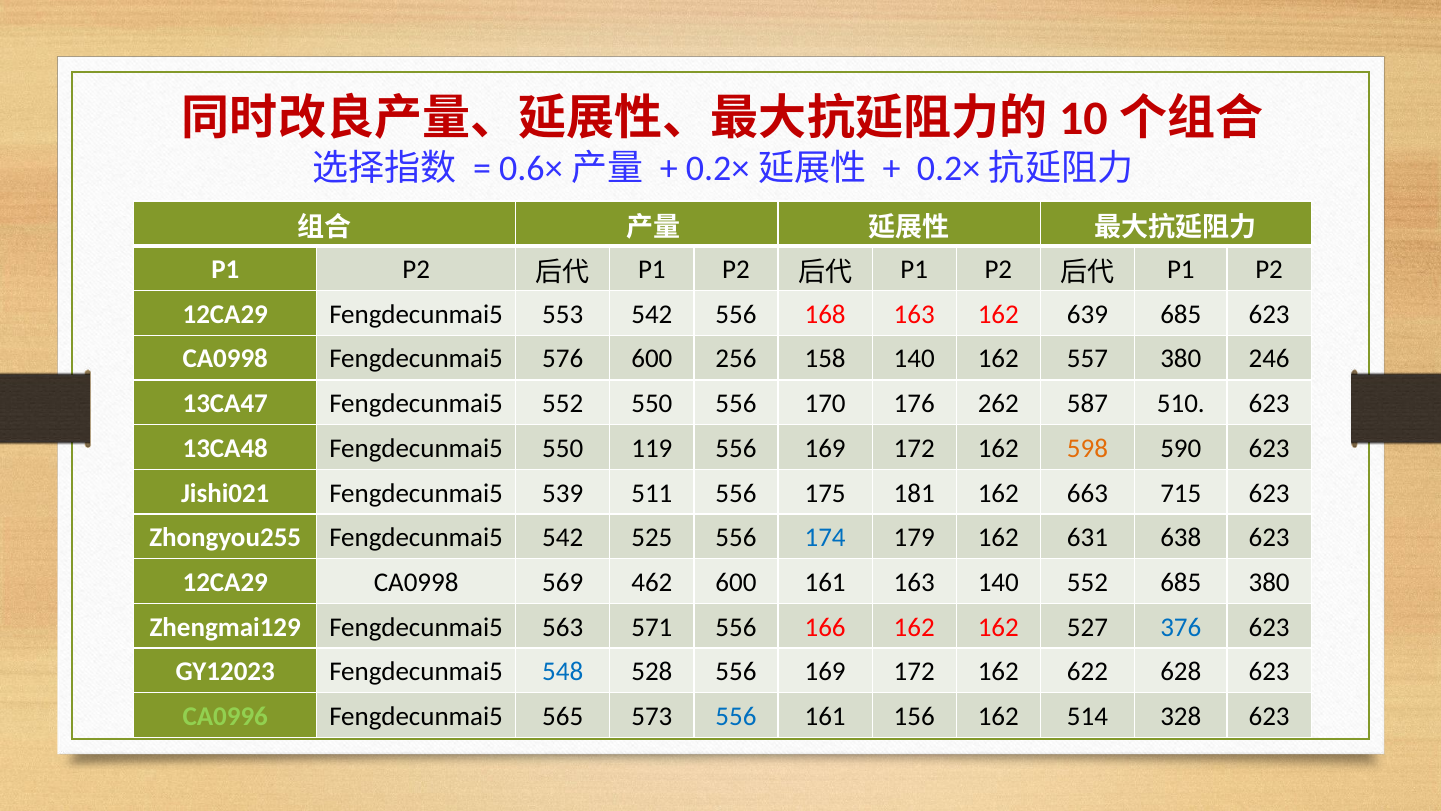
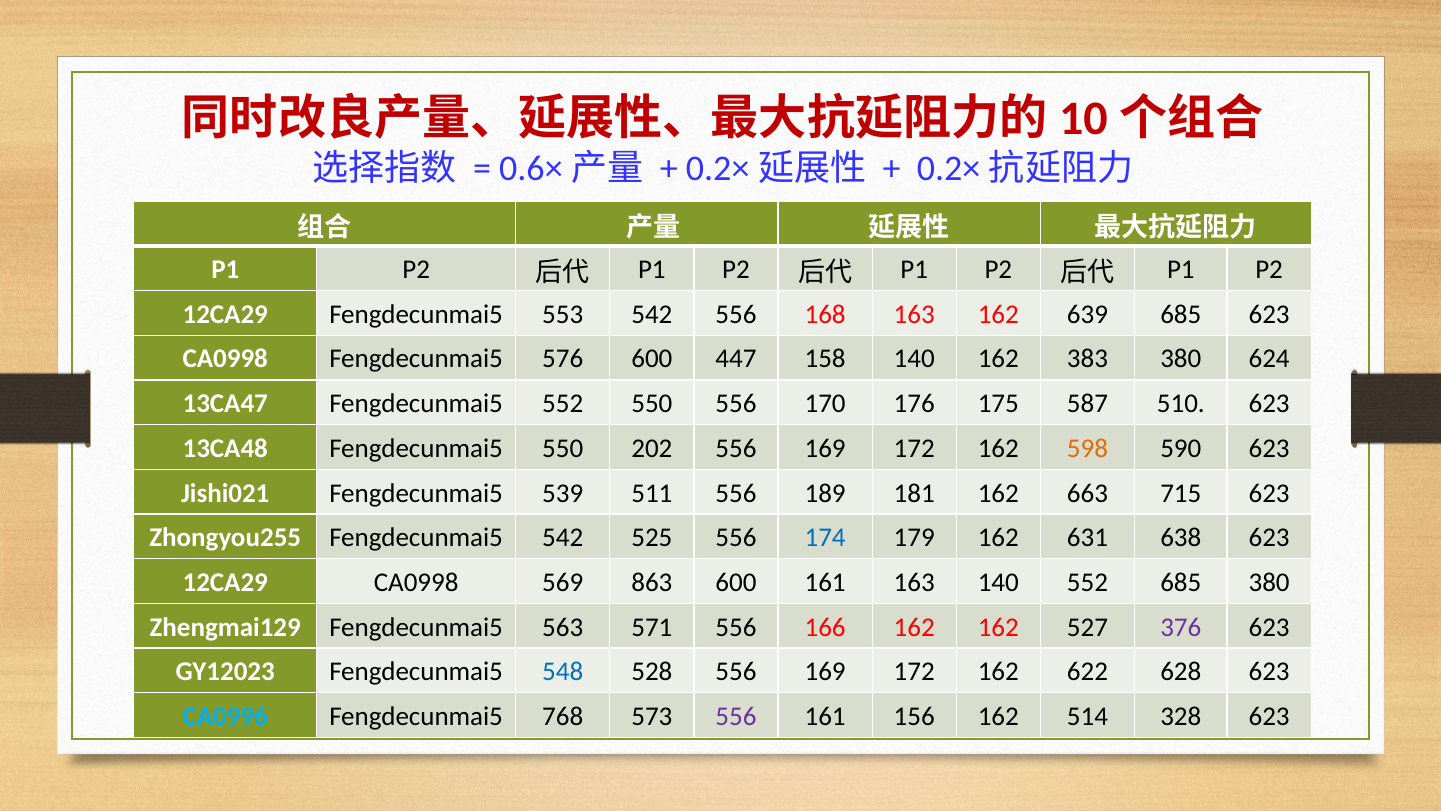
256: 256 -> 447
557: 557 -> 383
246: 246 -> 624
262: 262 -> 175
119: 119 -> 202
175: 175 -> 189
462: 462 -> 863
376 colour: blue -> purple
CA0996 colour: light green -> light blue
565: 565 -> 768
556 at (736, 716) colour: blue -> purple
